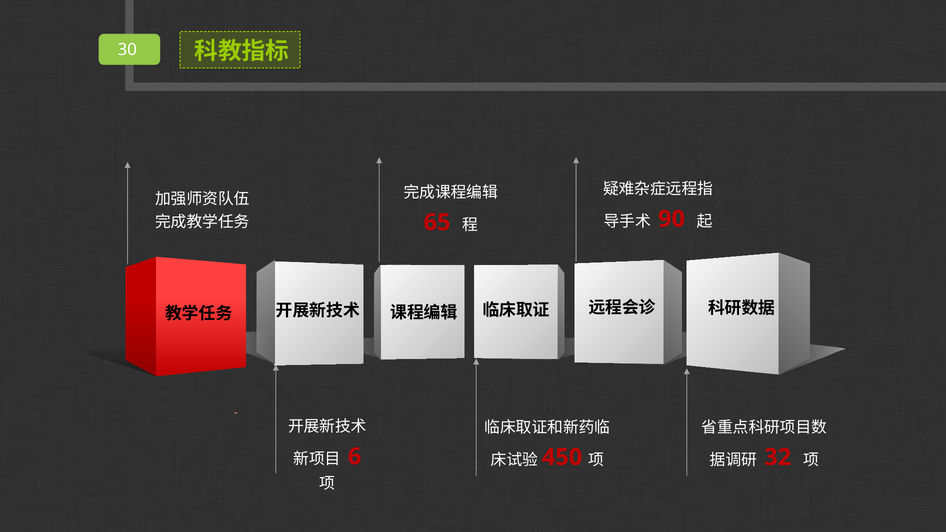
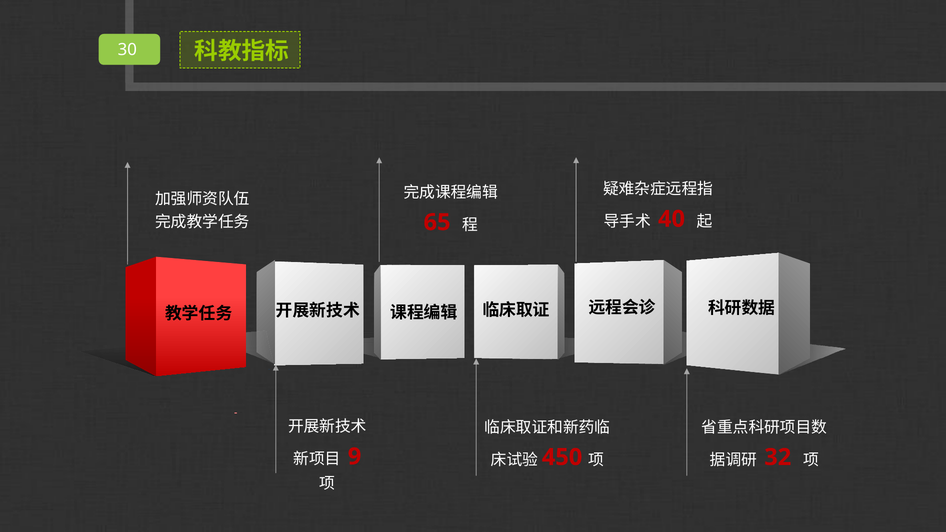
90: 90 -> 40
6: 6 -> 9
